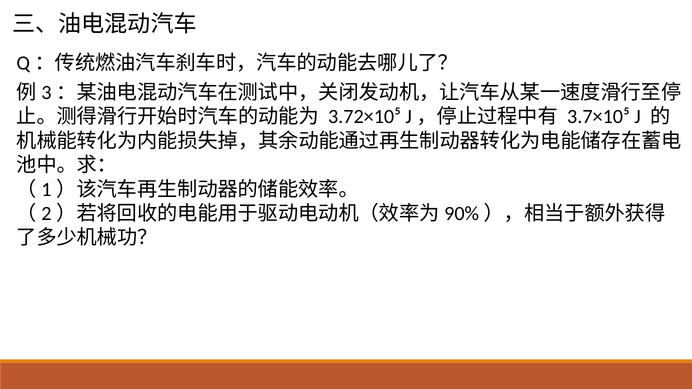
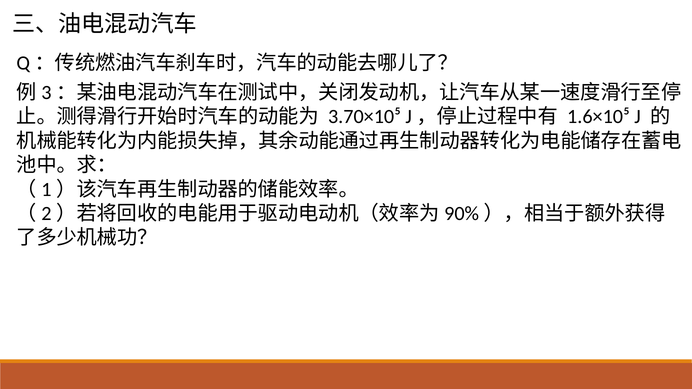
3.72×10⁵: 3.72×10⁵ -> 3.70×10⁵
3.7×10⁵: 3.7×10⁵ -> 1.6×10⁵
